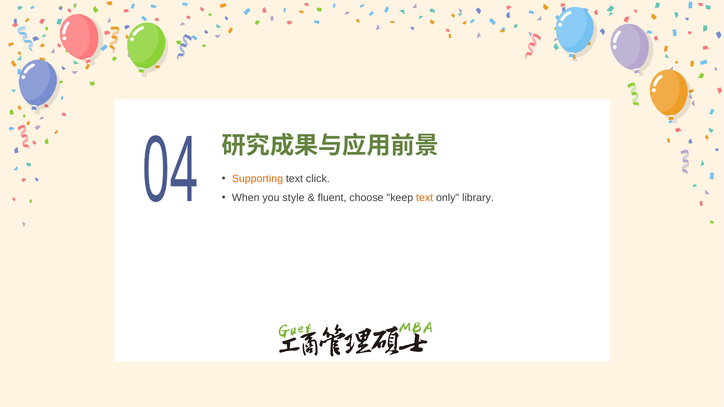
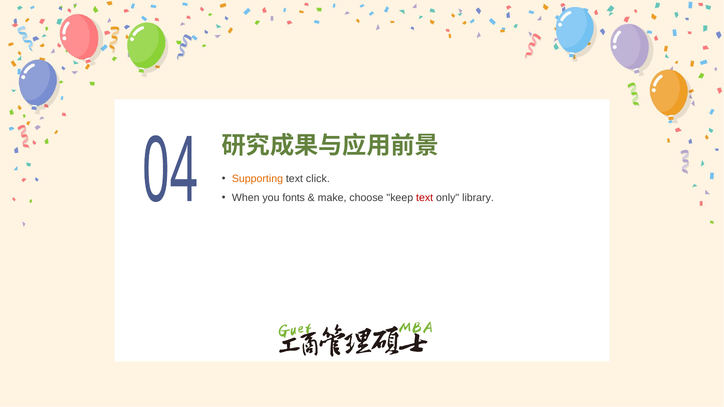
style: style -> fonts
fluent: fluent -> make
text at (425, 198) colour: orange -> red
